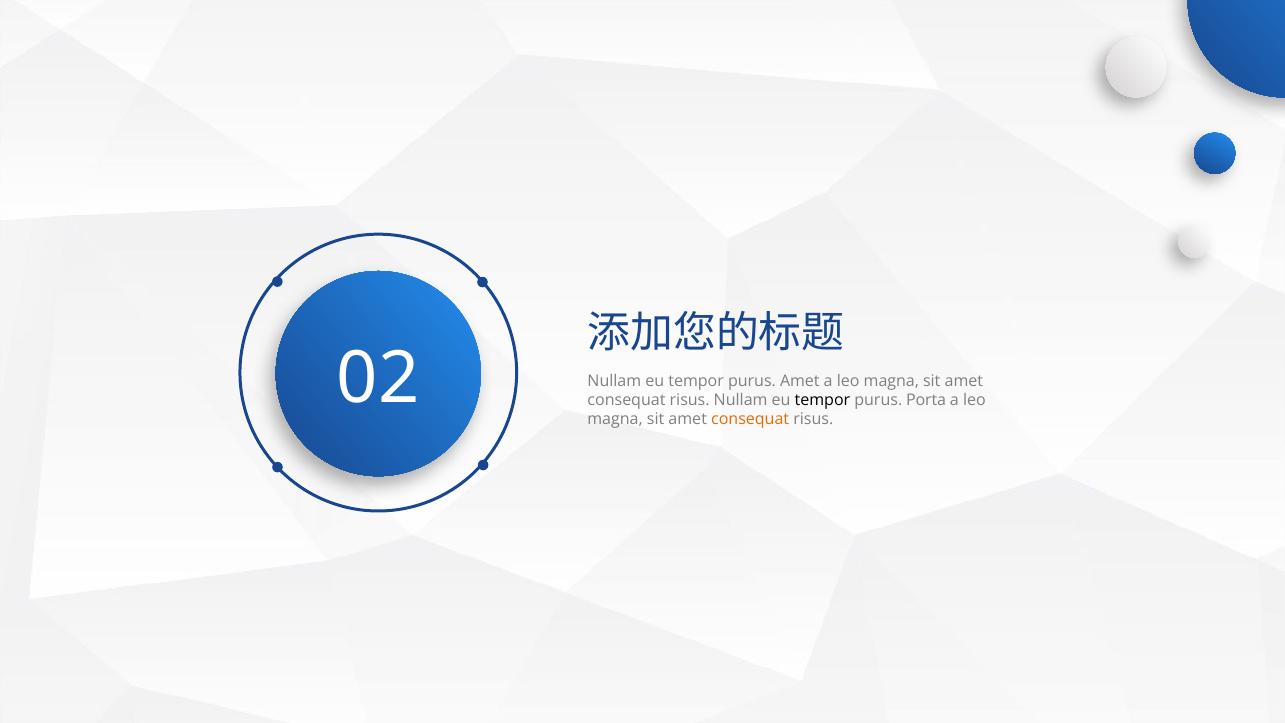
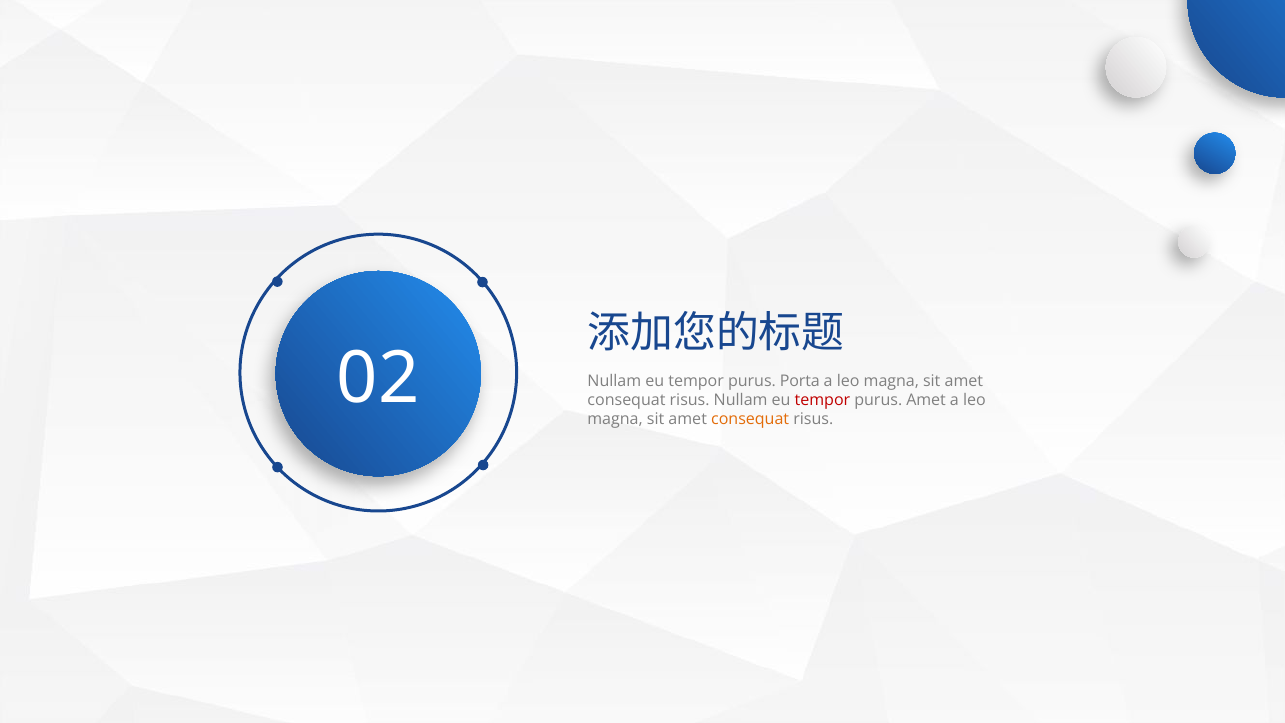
purus Amet: Amet -> Porta
tempor at (822, 400) colour: black -> red
purus Porta: Porta -> Amet
